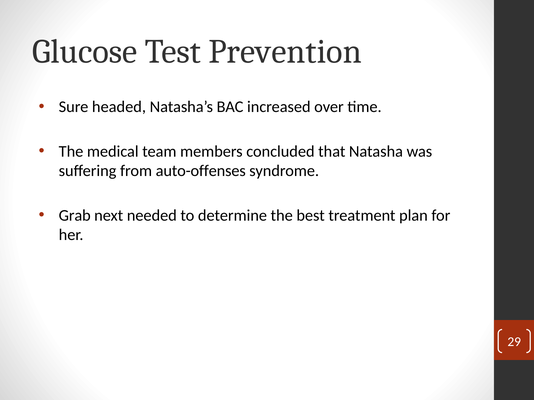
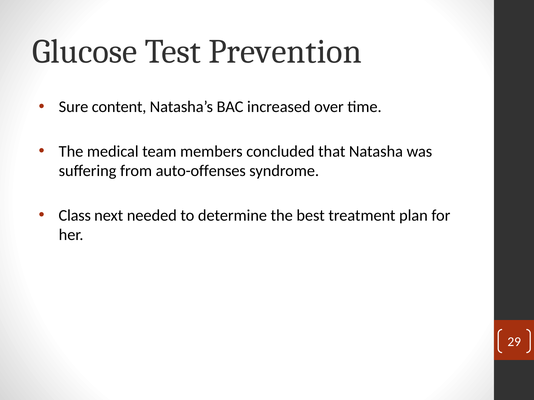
headed: headed -> content
Grab: Grab -> Class
